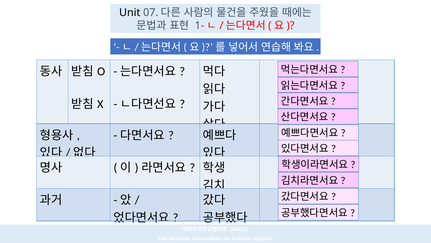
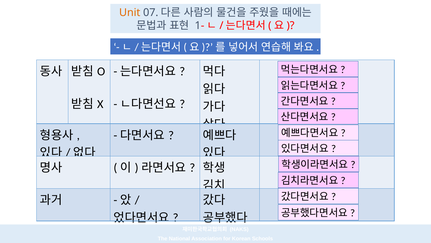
Unit colour: black -> orange
